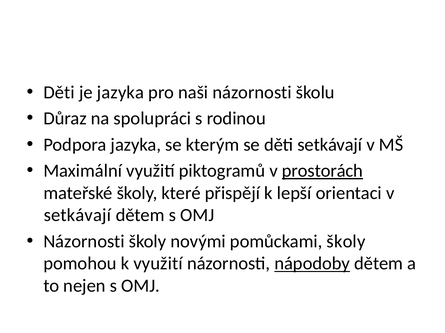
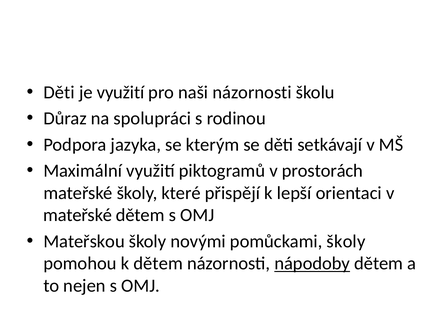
je jazyka: jazyka -> využití
prostorách underline: present -> none
setkávají at (77, 216): setkávají -> mateřské
Názornosti at (84, 242): Názornosti -> Mateřskou
k využití: využití -> dětem
